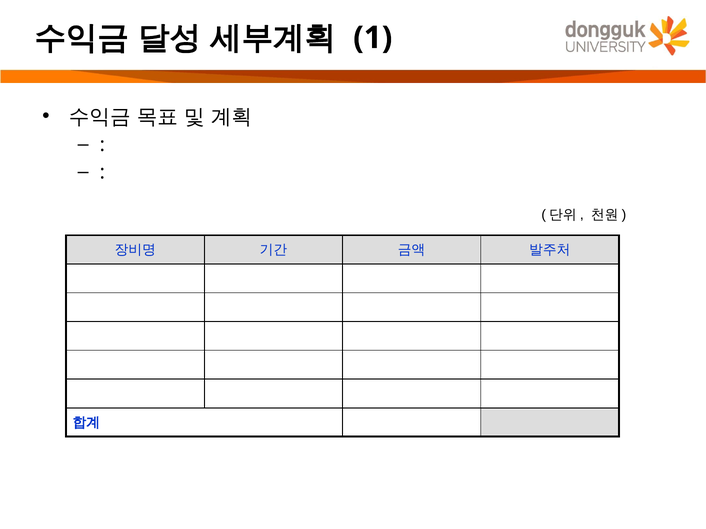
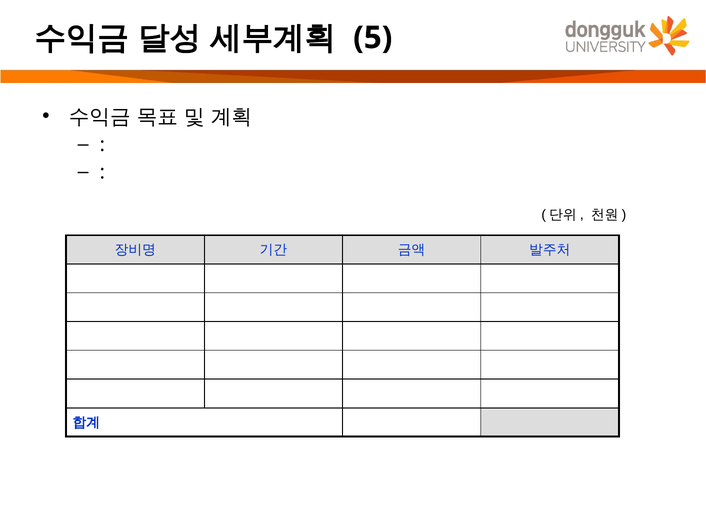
1: 1 -> 5
